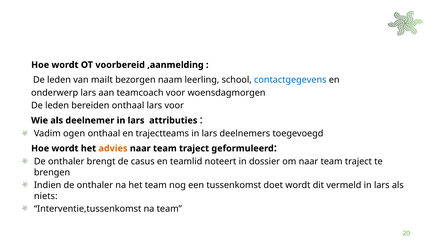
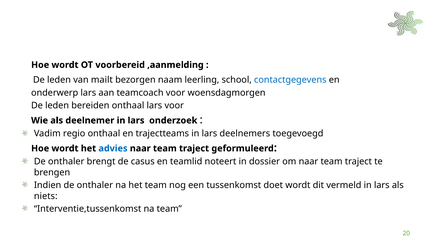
attributies: attributies -> onderzoek
ogen: ogen -> regio
advies colour: orange -> blue
